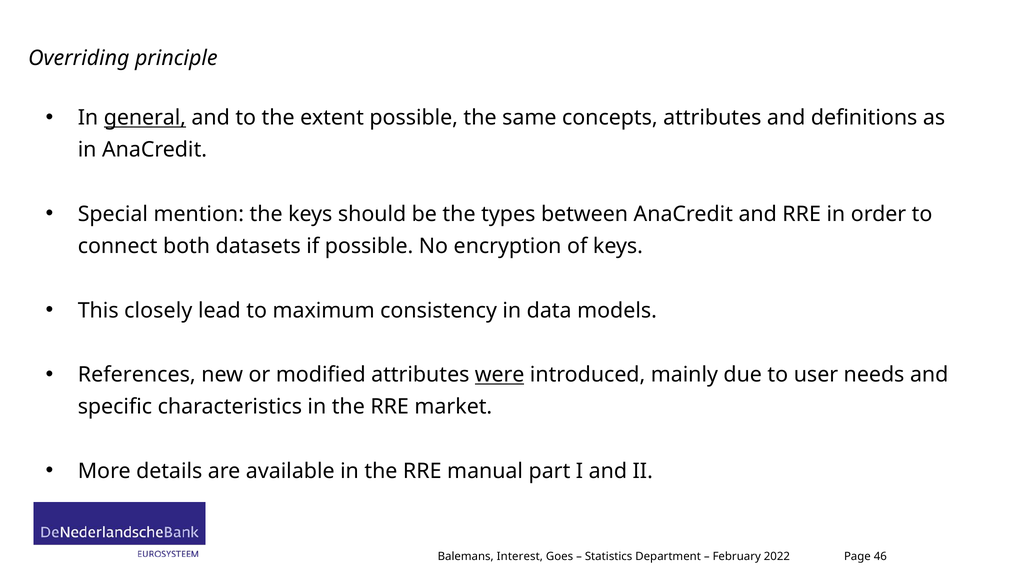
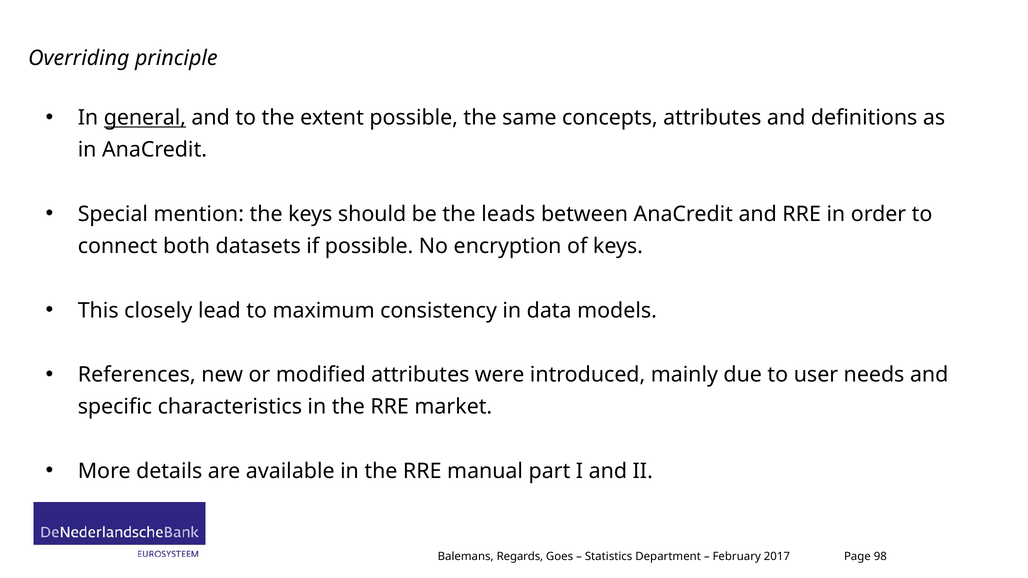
types: types -> leads
were underline: present -> none
Interest: Interest -> Regards
2022: 2022 -> 2017
46: 46 -> 98
